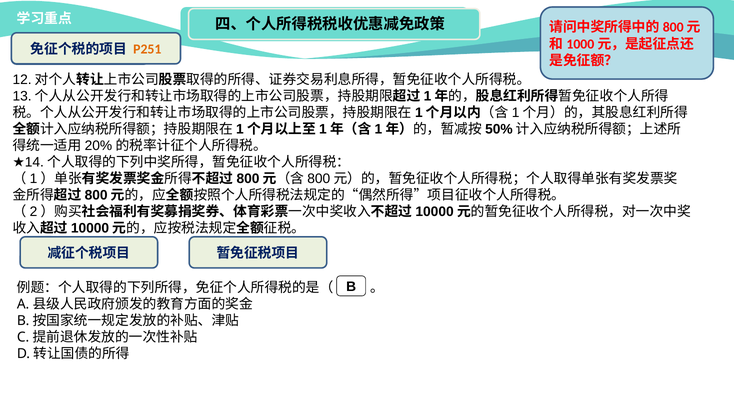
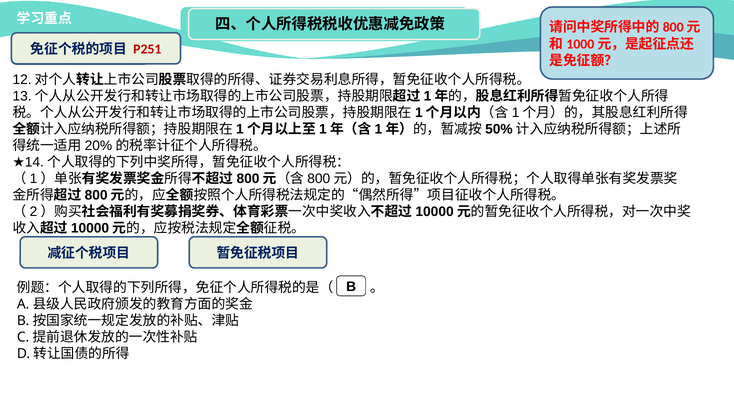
P251 colour: orange -> red
